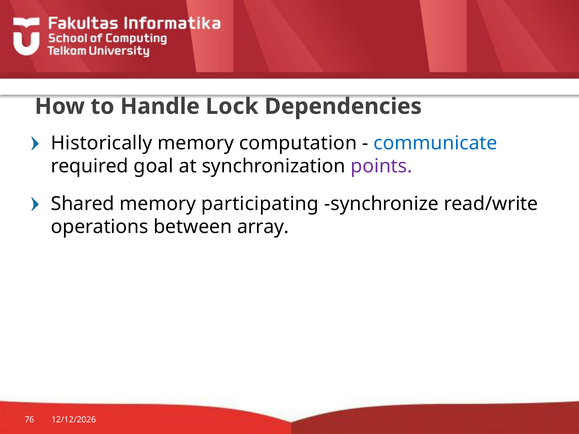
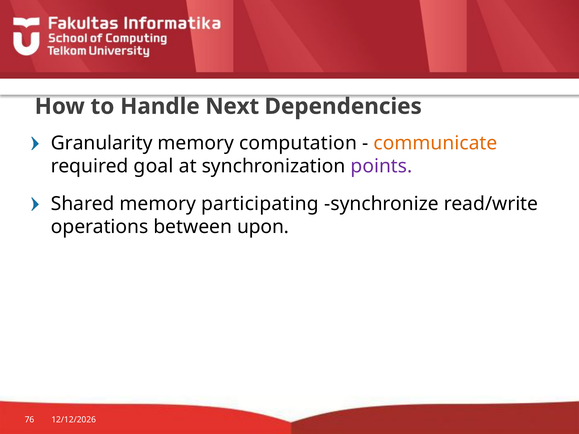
Lock: Lock -> Next
Historically: Historically -> Granularity
communicate colour: blue -> orange
array: array -> upon
